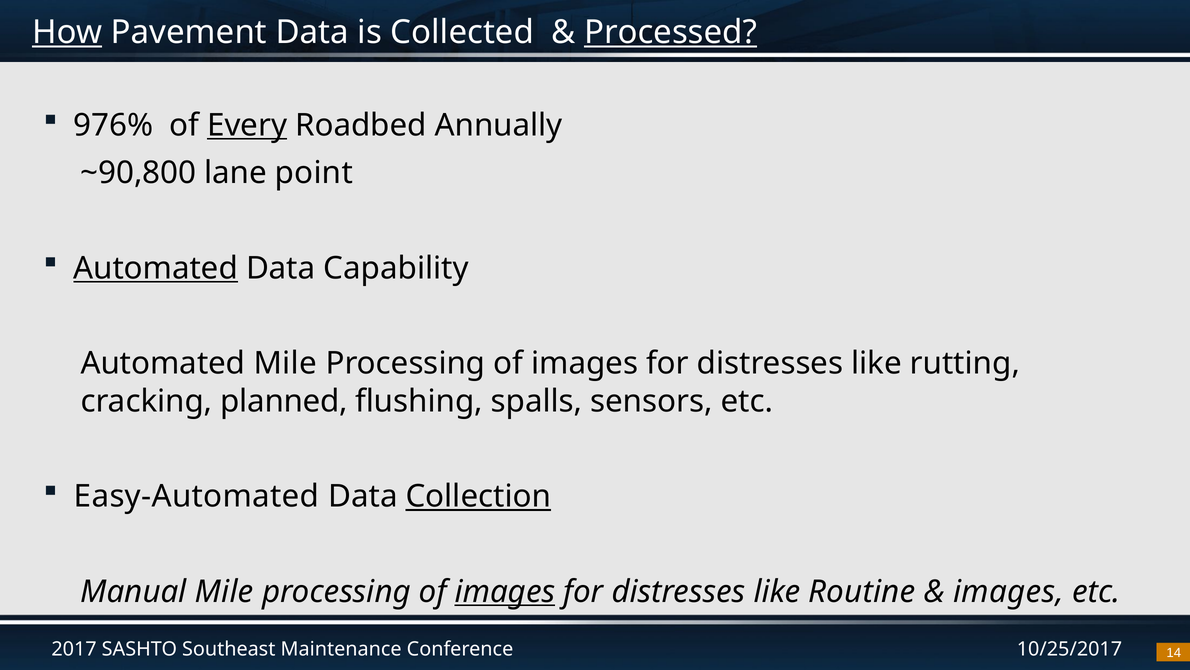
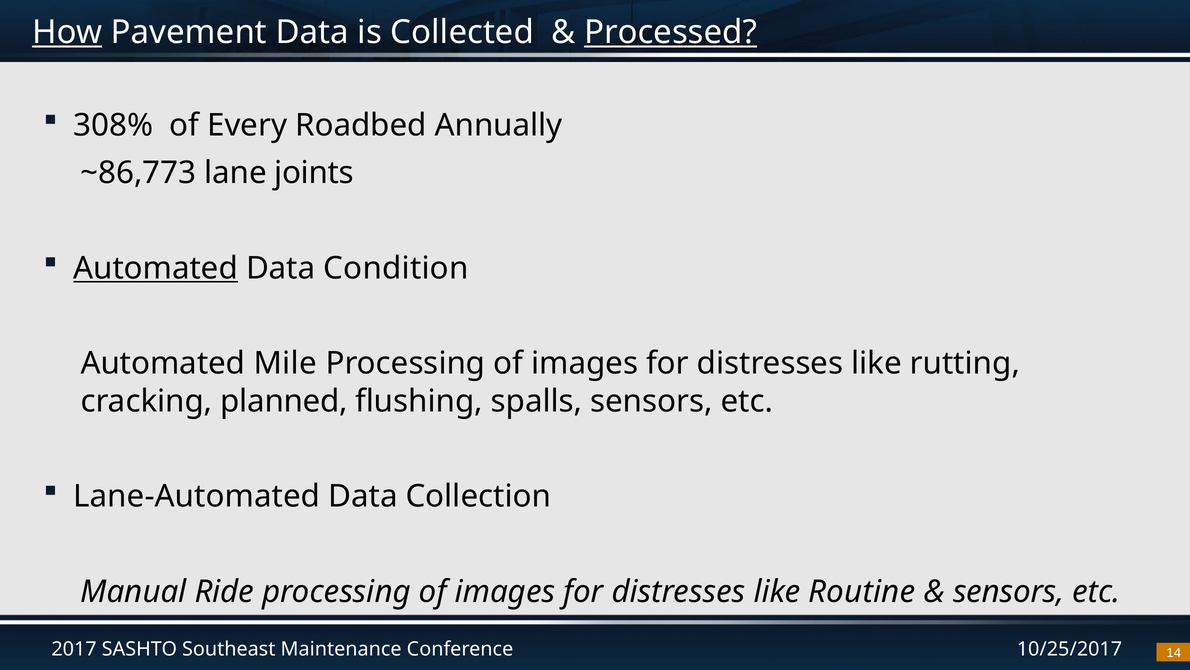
976%: 976% -> 308%
Every underline: present -> none
~90,800: ~90,800 -> ~86,773
point: point -> joints
Capability: Capability -> Condition
Easy-Automated: Easy-Automated -> Lane-Automated
Collection underline: present -> none
Manual Mile: Mile -> Ride
images at (505, 591) underline: present -> none
images at (1008, 591): images -> sensors
